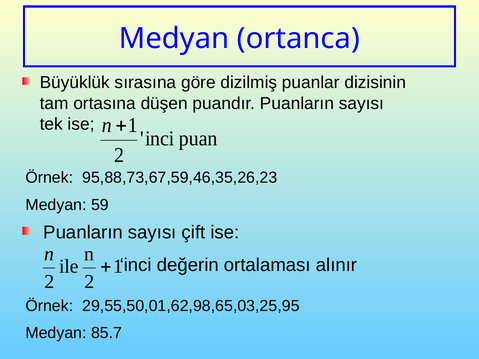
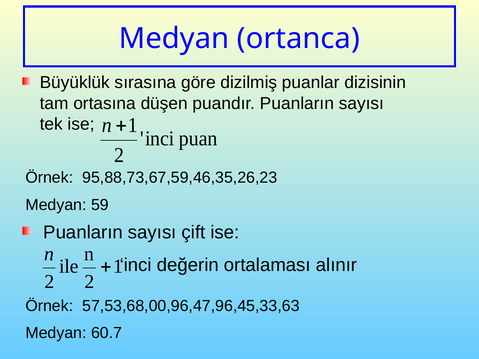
29,55,50,01,62,98,65,03,25,95: 29,55,50,01,62,98,65,03,25,95 -> 57,53,68,00,96,47,96,45,33,63
85.7: 85.7 -> 60.7
